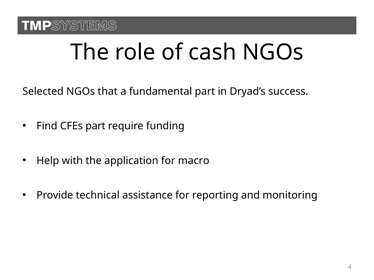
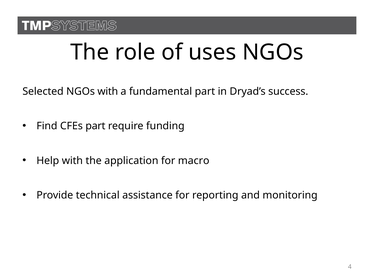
cash: cash -> uses
NGOs that: that -> with
